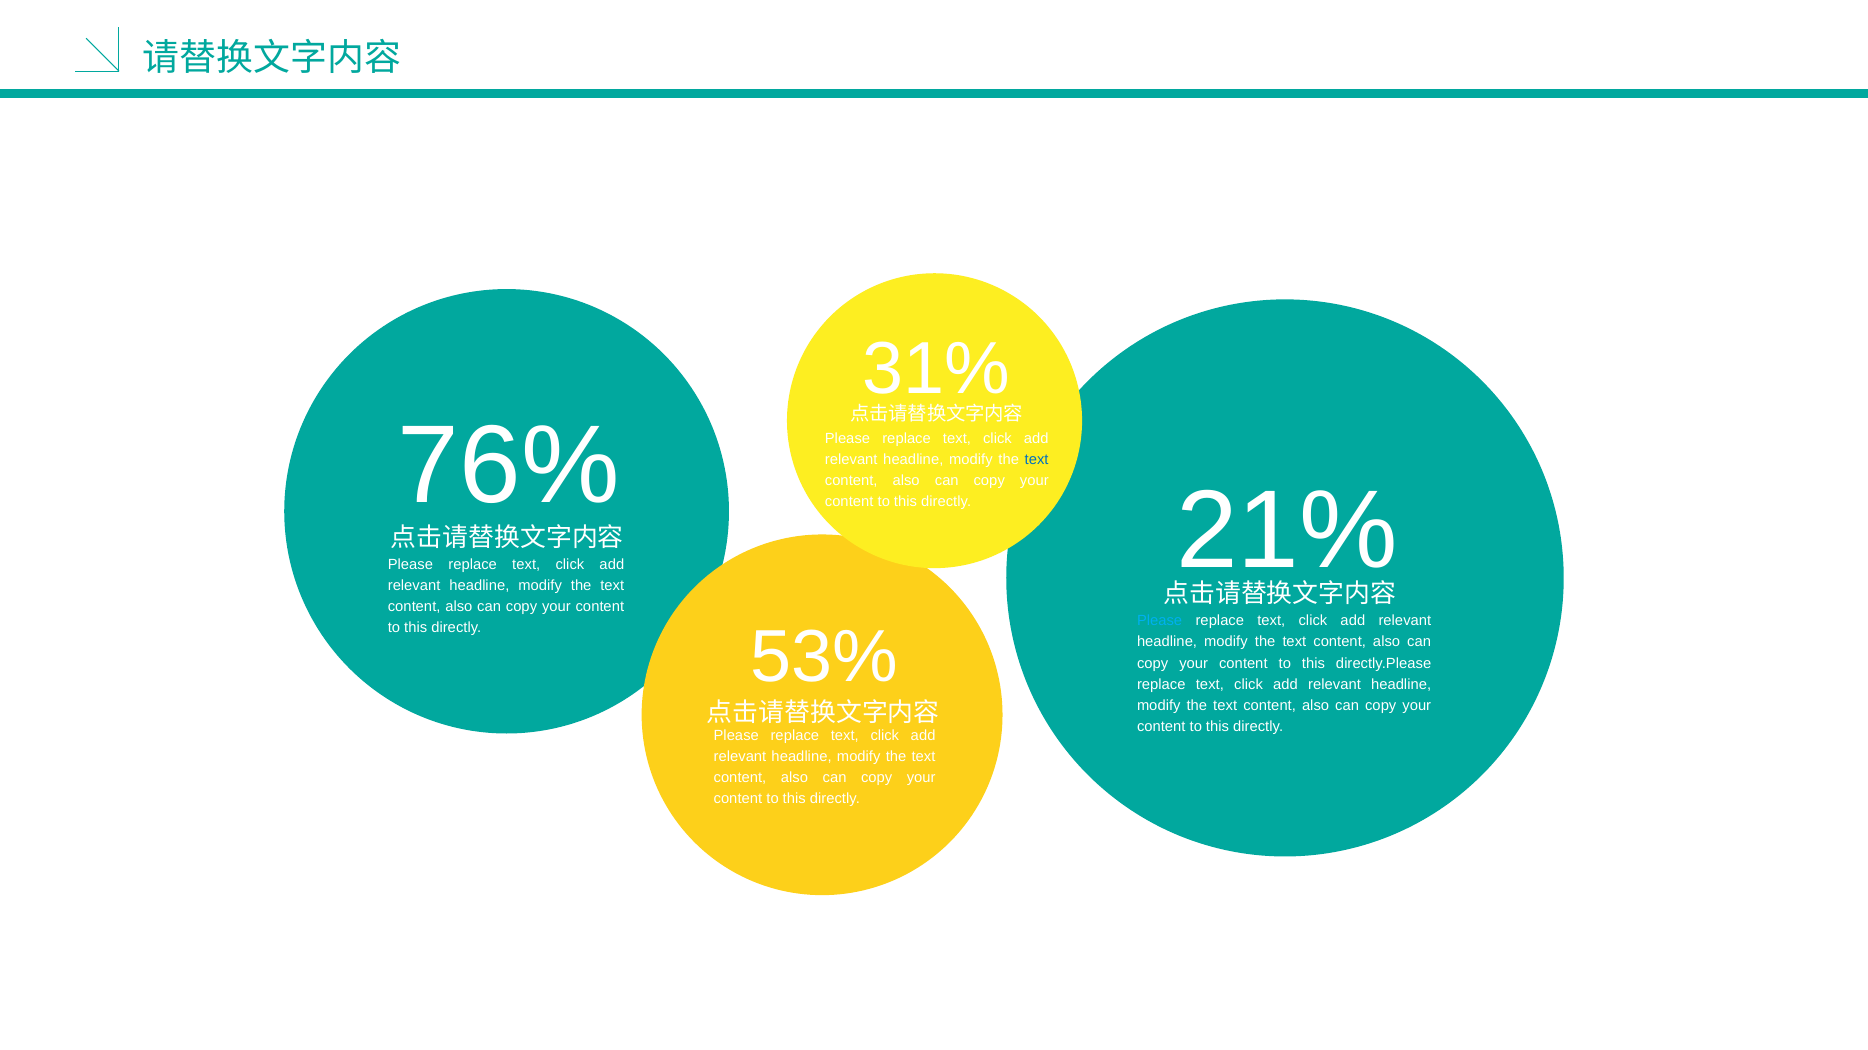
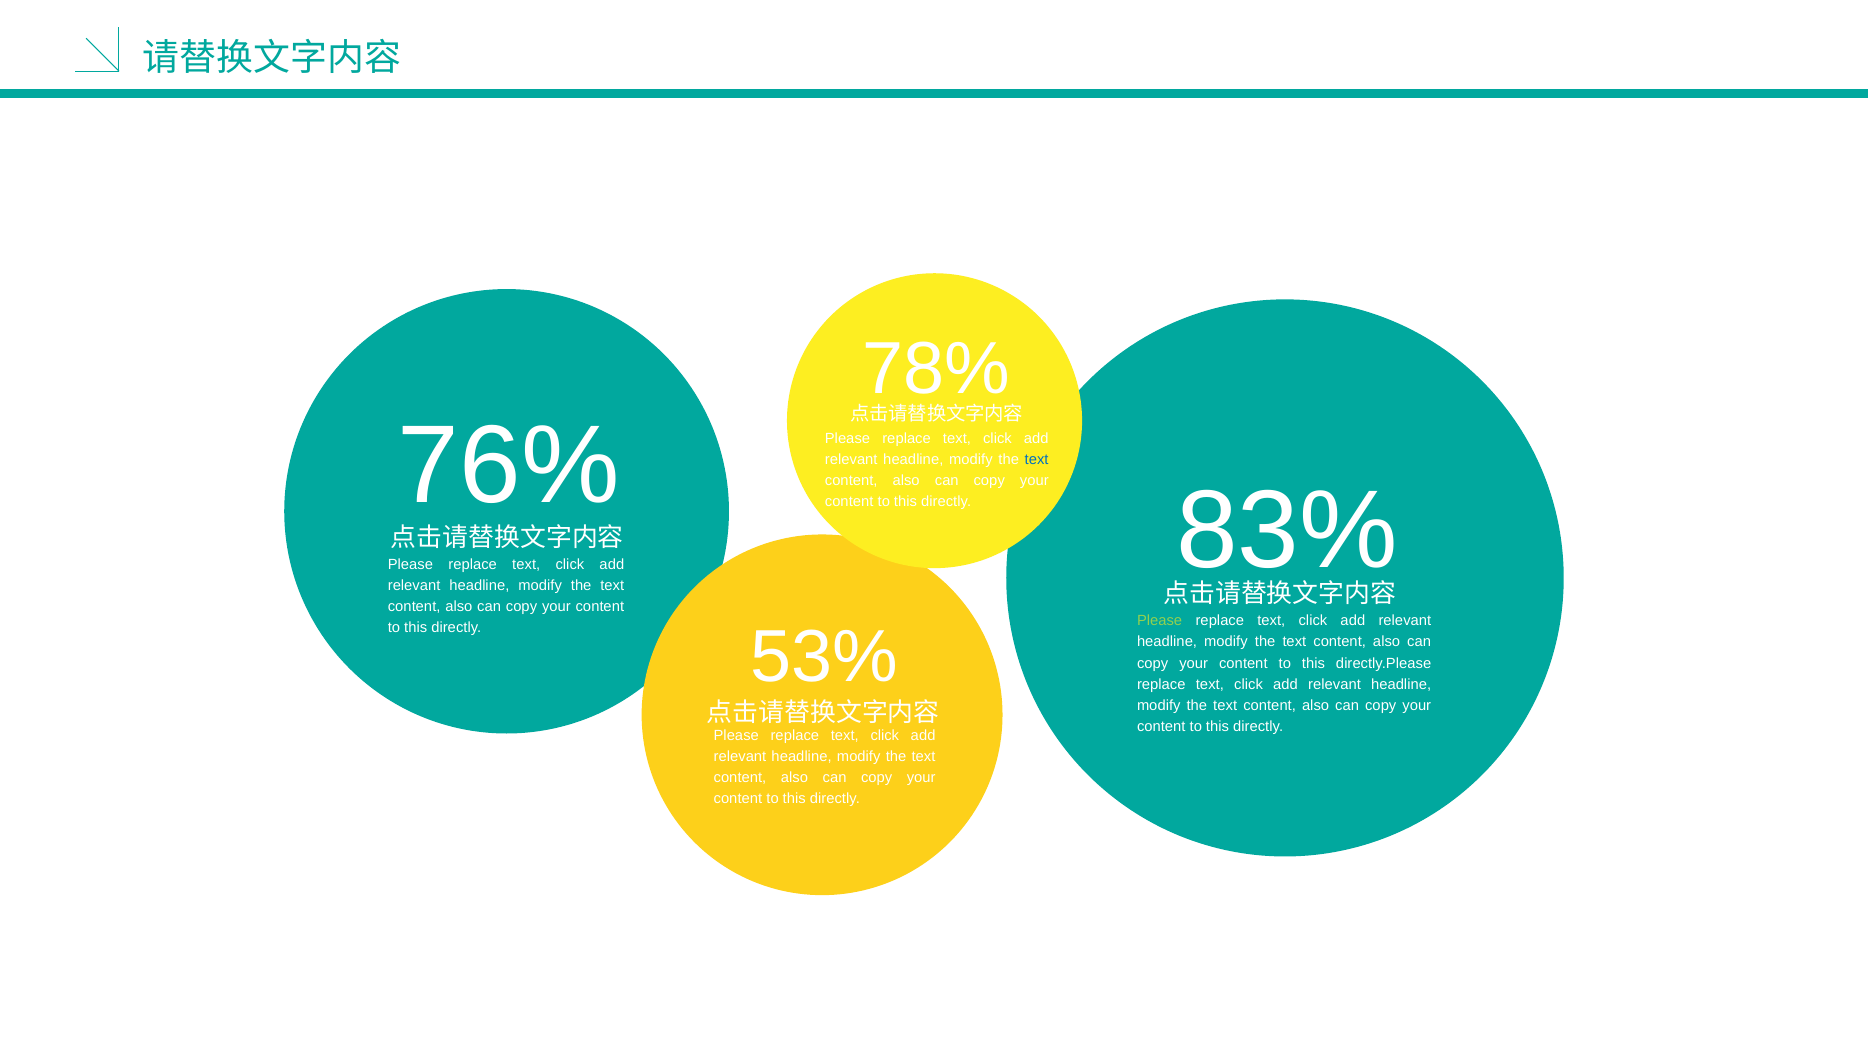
31%: 31% -> 78%
21%: 21% -> 83%
Please at (1160, 621) colour: light blue -> light green
